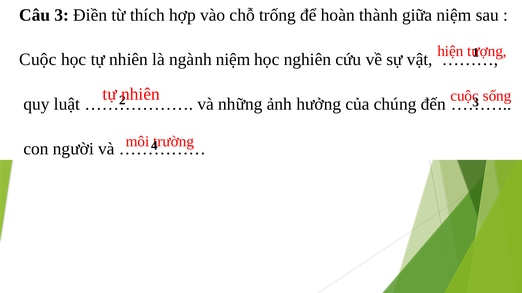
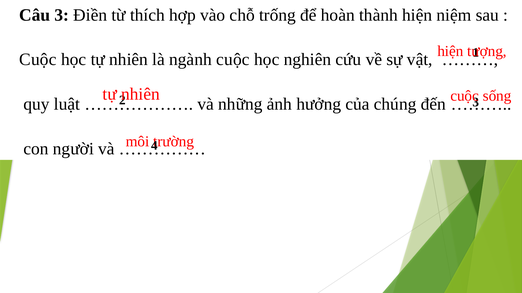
thành giữa: giữa -> hiện
ngành niệm: niệm -> cuộc
